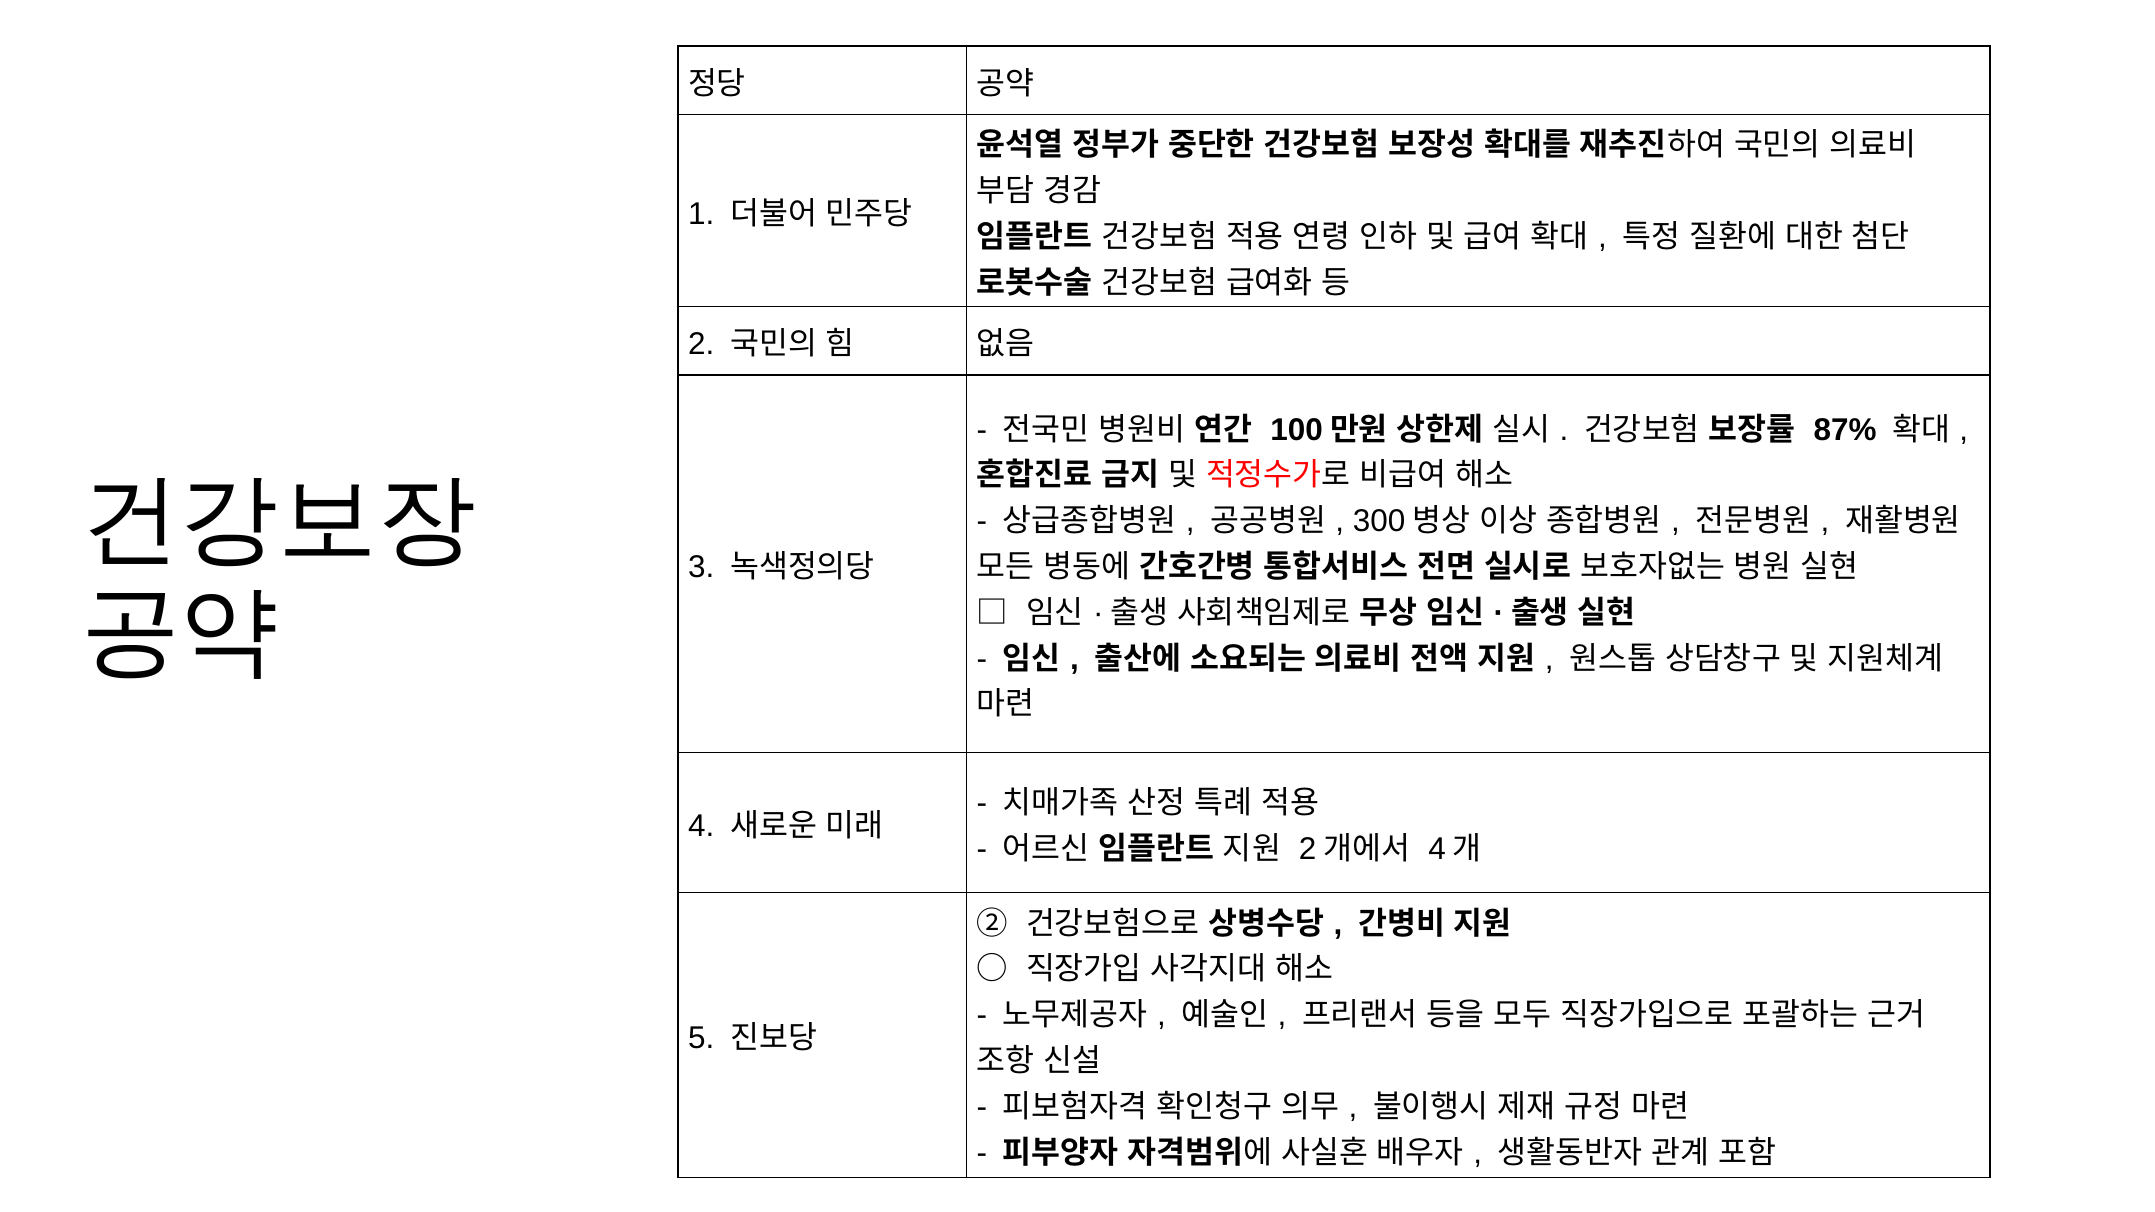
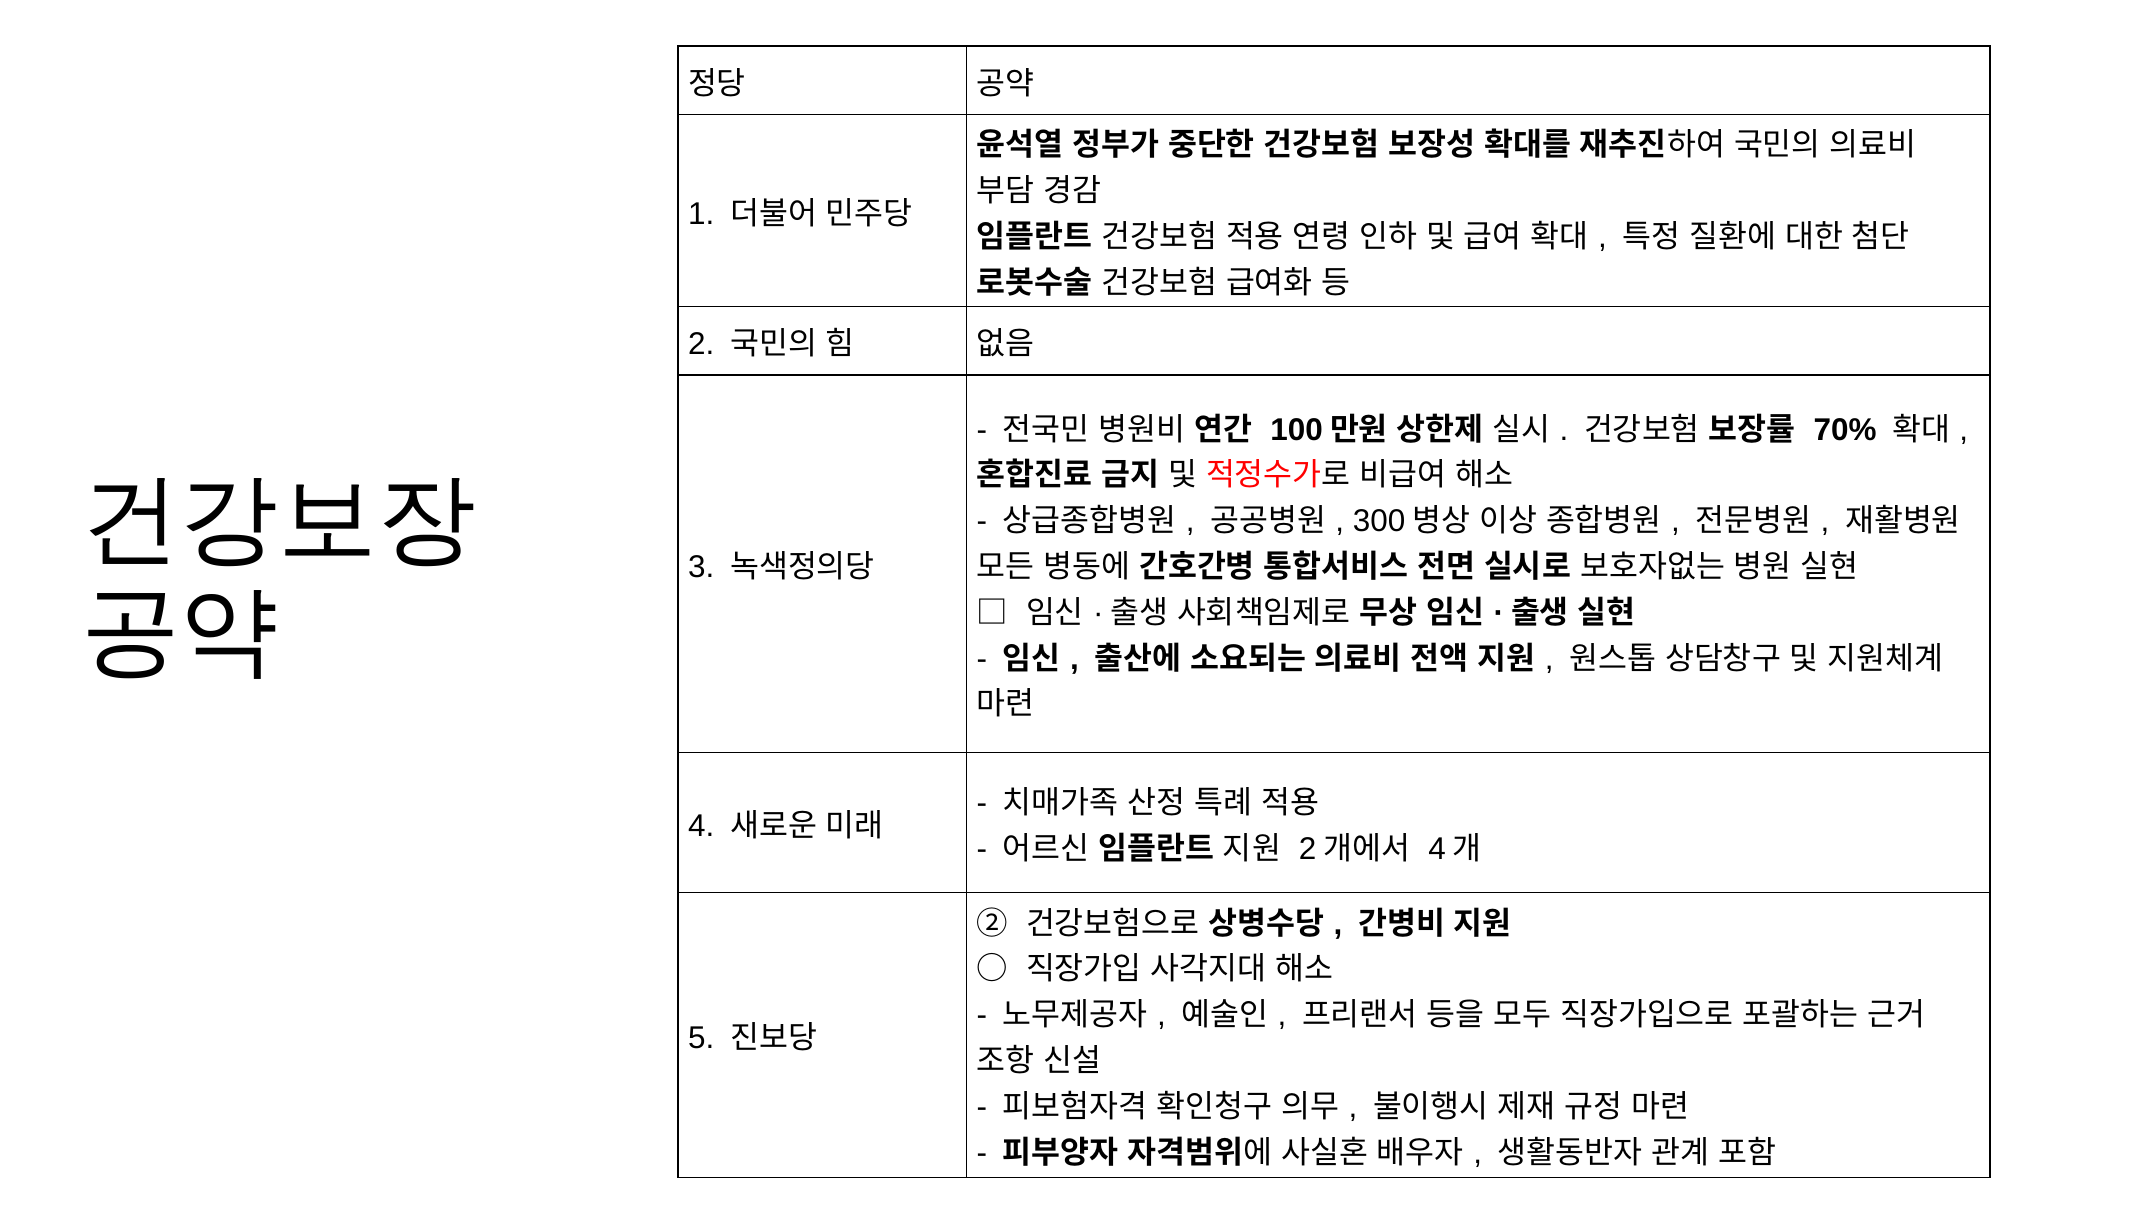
87%: 87% -> 70%
